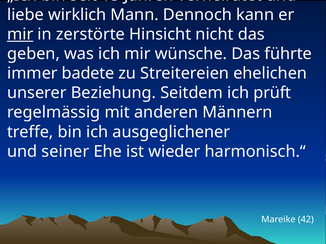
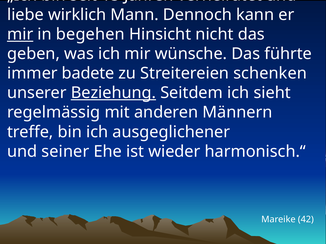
zerstörte: zerstörte -> begehen
ehelichen: ehelichen -> schenken
Beziehung underline: none -> present
prüft: prüft -> sieht
